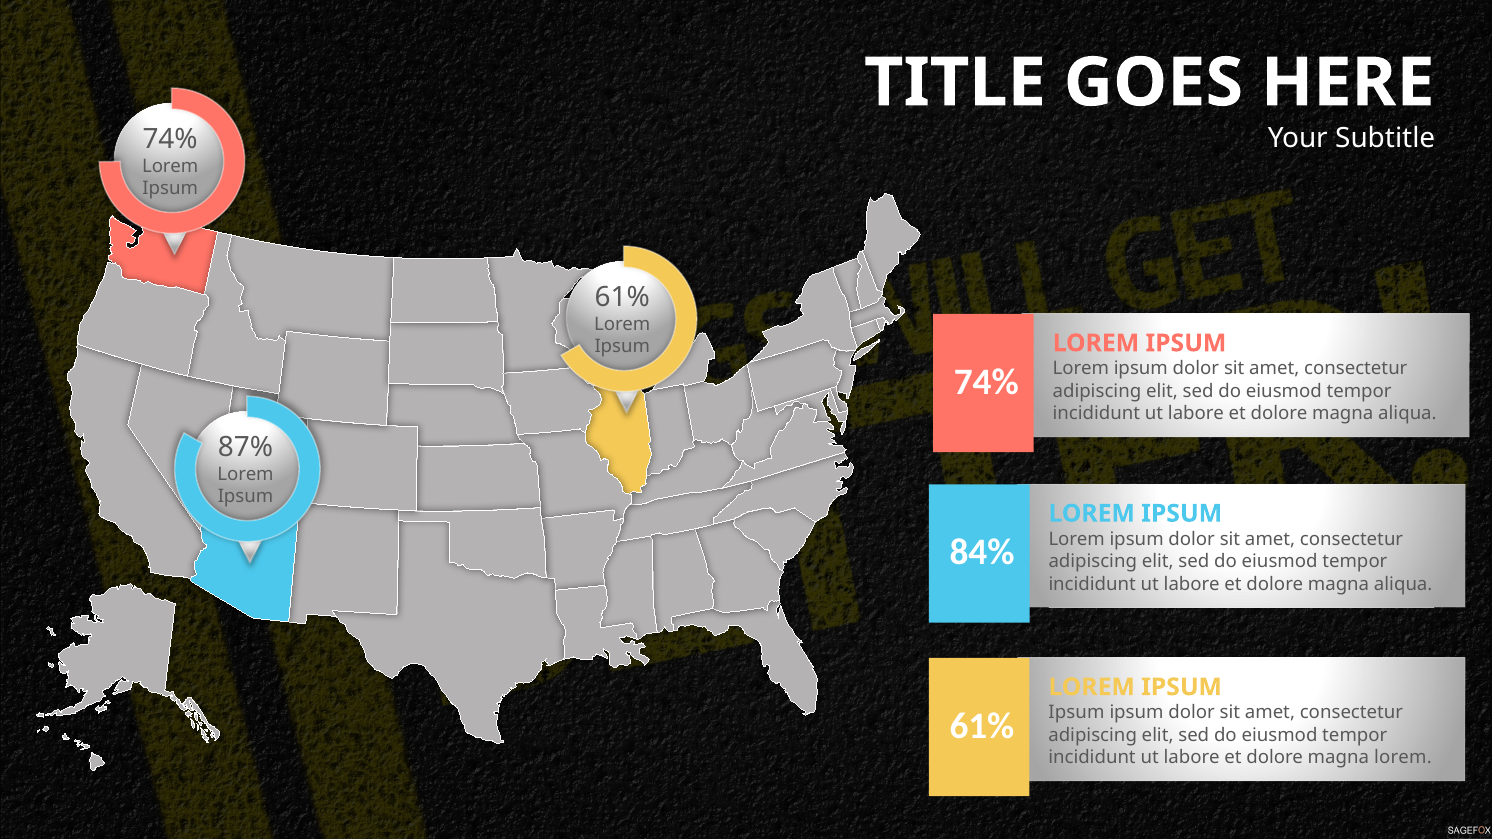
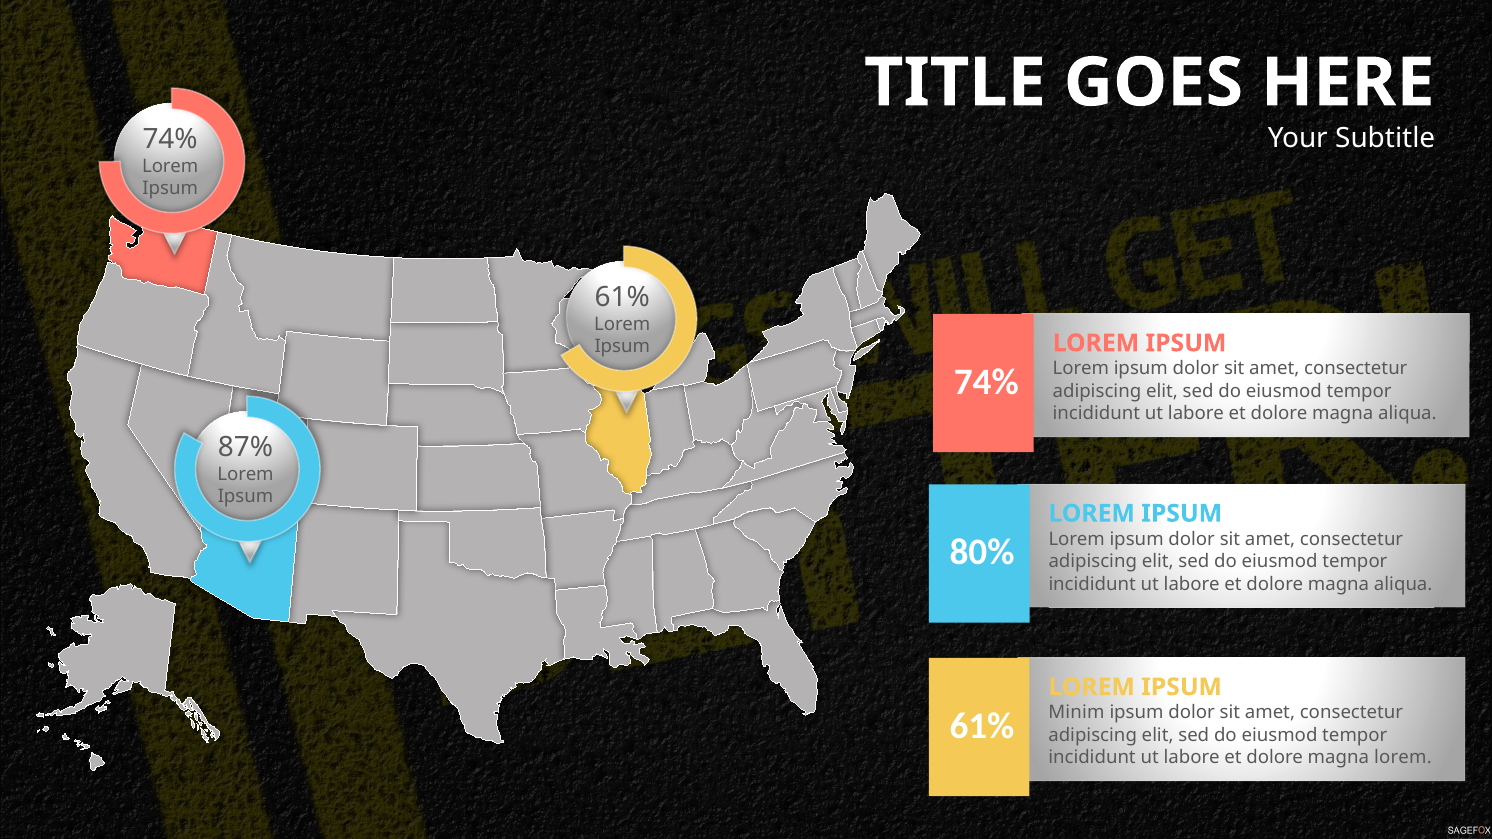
84%: 84% -> 80%
Ipsum at (1076, 713): Ipsum -> Minim
